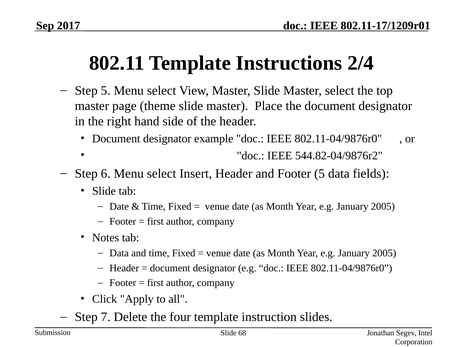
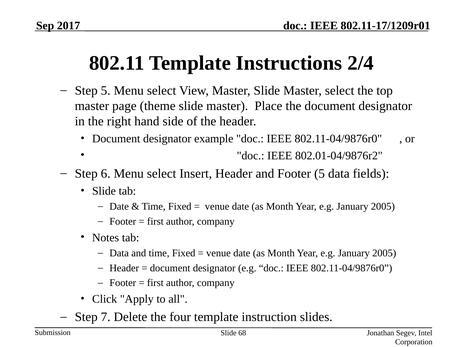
544.82-04/9876r2: 544.82-04/9876r2 -> 802.01-04/9876r2
